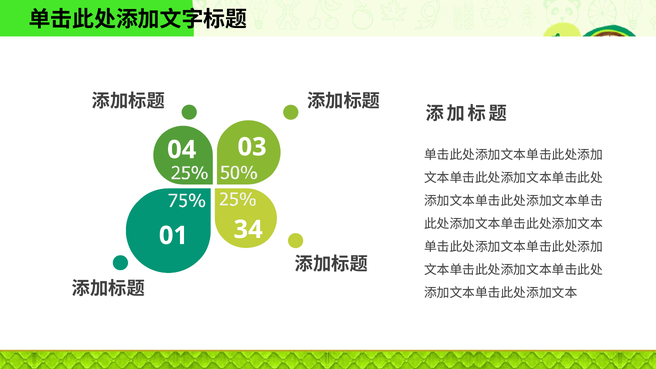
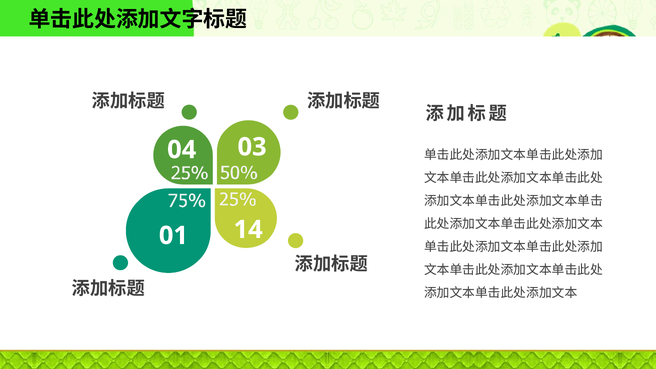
34: 34 -> 14
